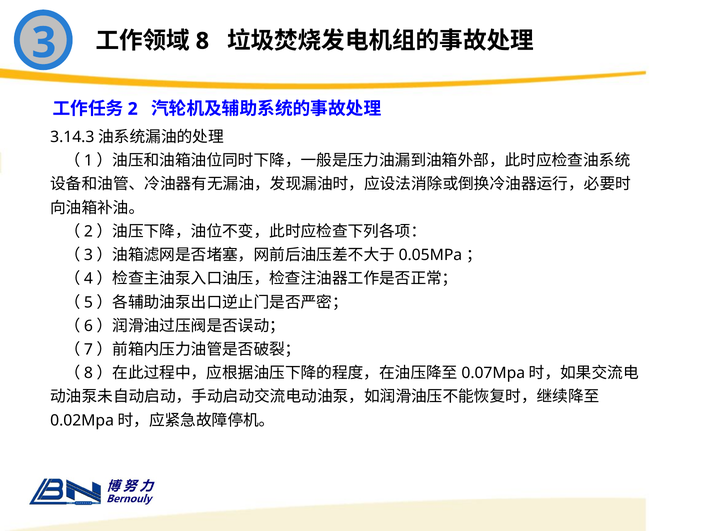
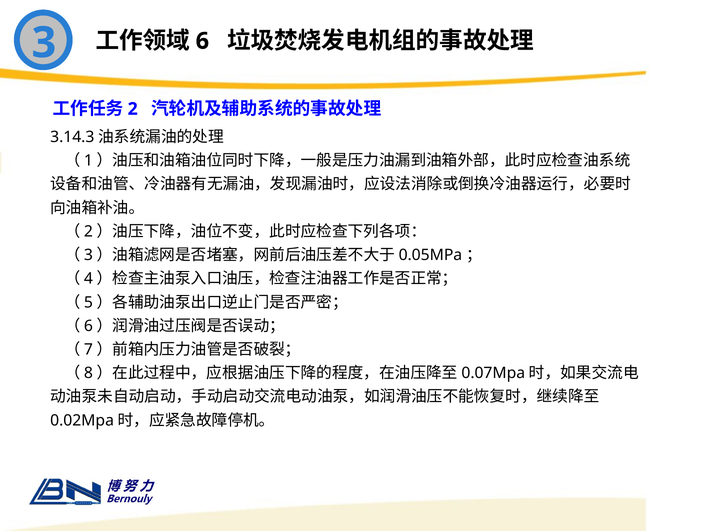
8: 8 -> 6
